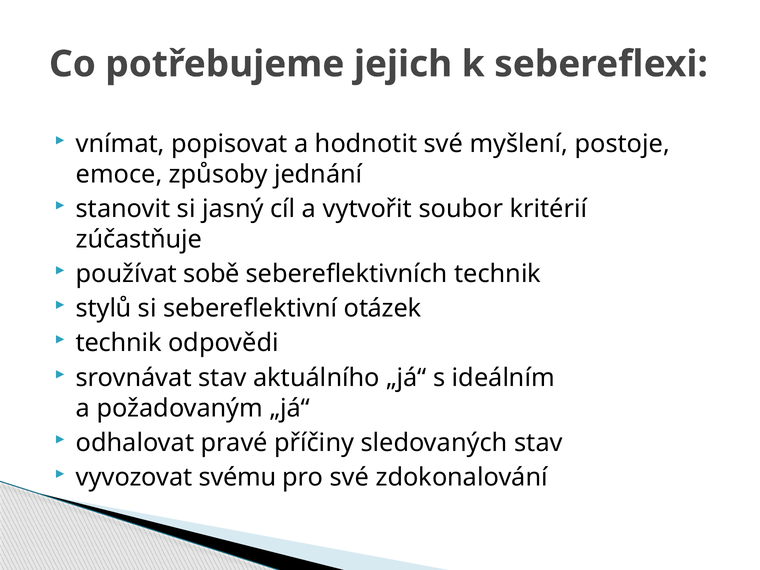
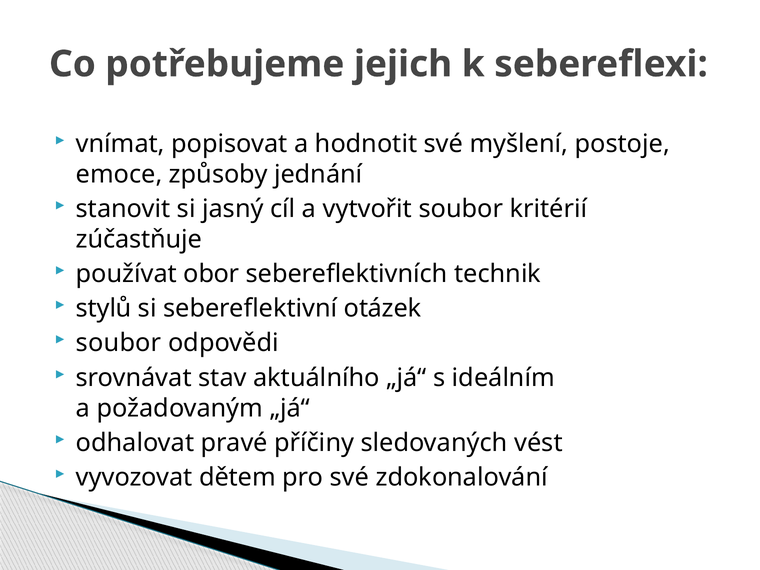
sobě: sobě -> obor
technik at (119, 343): technik -> soubor
sledovaných stav: stav -> vést
svému: svému -> dětem
